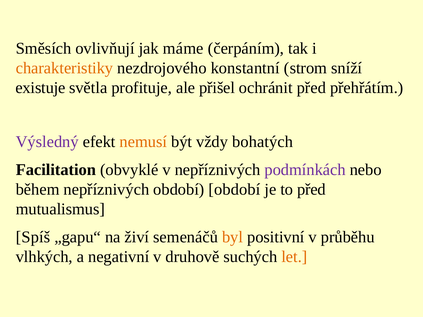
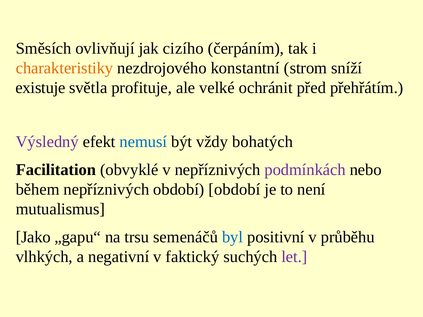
máme: máme -> cizího
přišel: přišel -> velké
nemusí colour: orange -> blue
to před: před -> není
Spíš: Spíš -> Jako
živí: živí -> trsu
byl colour: orange -> blue
druhově: druhově -> faktický
let colour: orange -> purple
